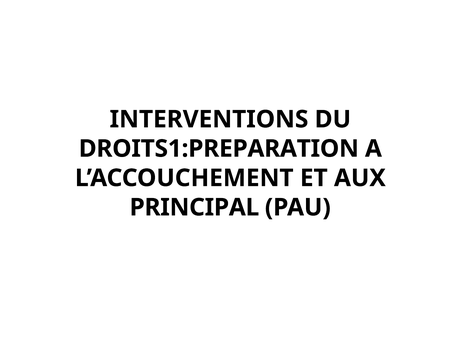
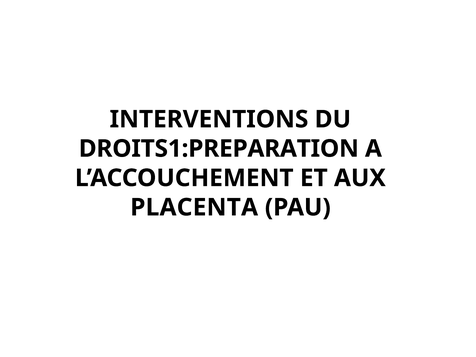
PRINCIPAL: PRINCIPAL -> PLACENTA
